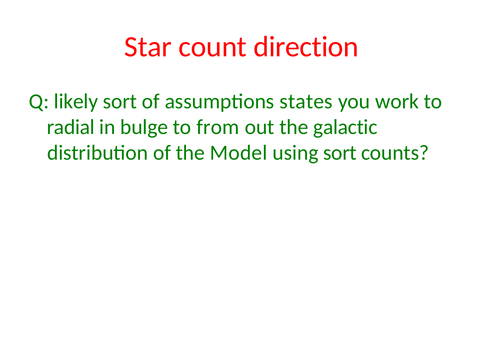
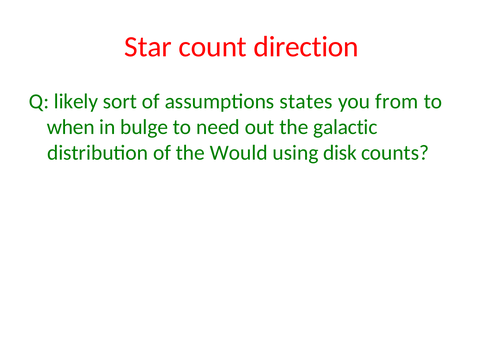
work: work -> from
radial: radial -> when
from: from -> need
Model: Model -> Would
using sort: sort -> disk
